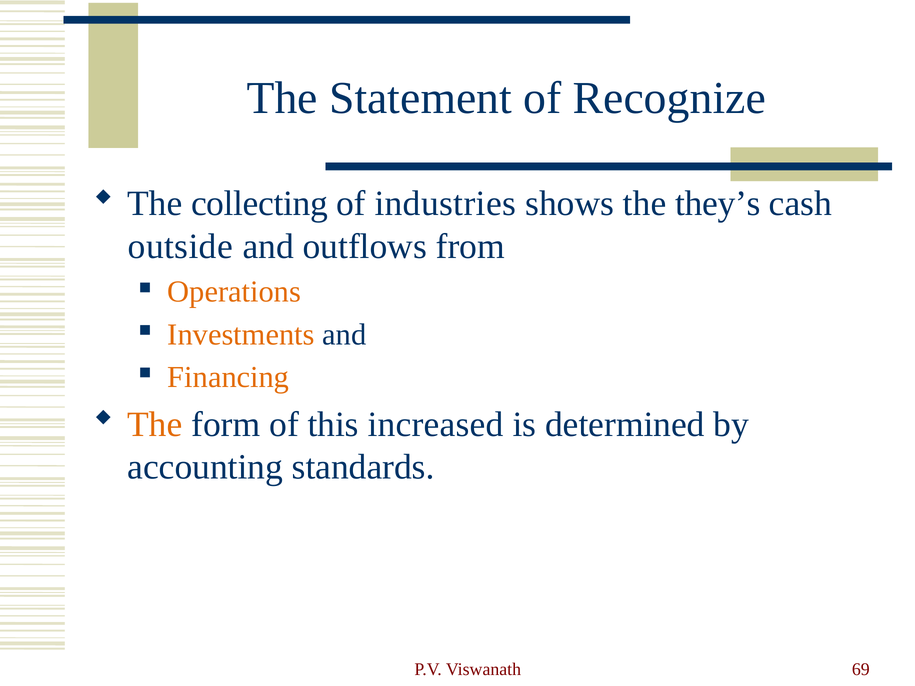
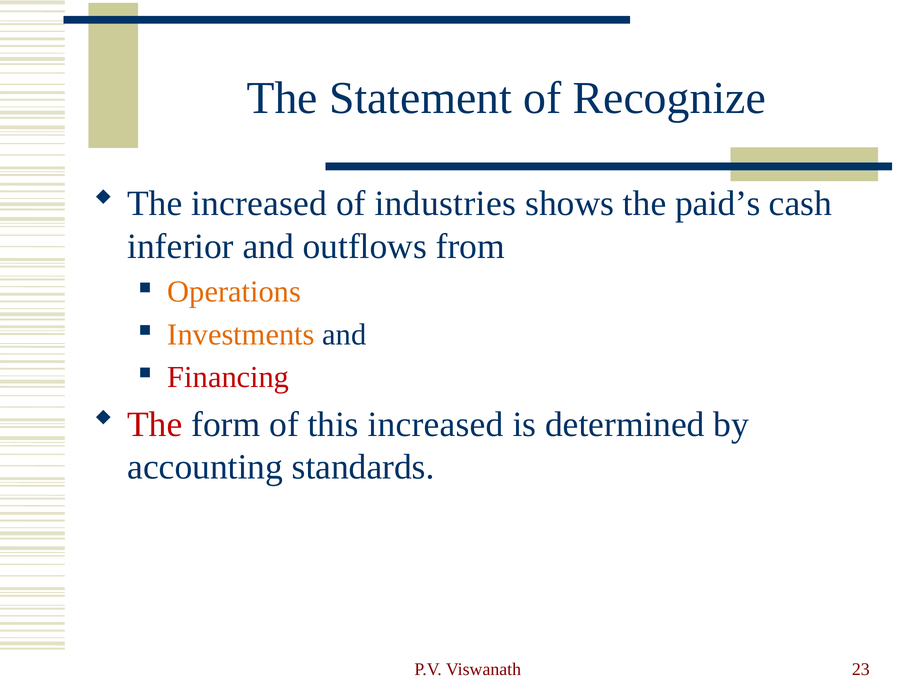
The collecting: collecting -> increased
they’s: they’s -> paid’s
outside: outside -> inferior
Financing colour: orange -> red
The at (155, 424) colour: orange -> red
69: 69 -> 23
